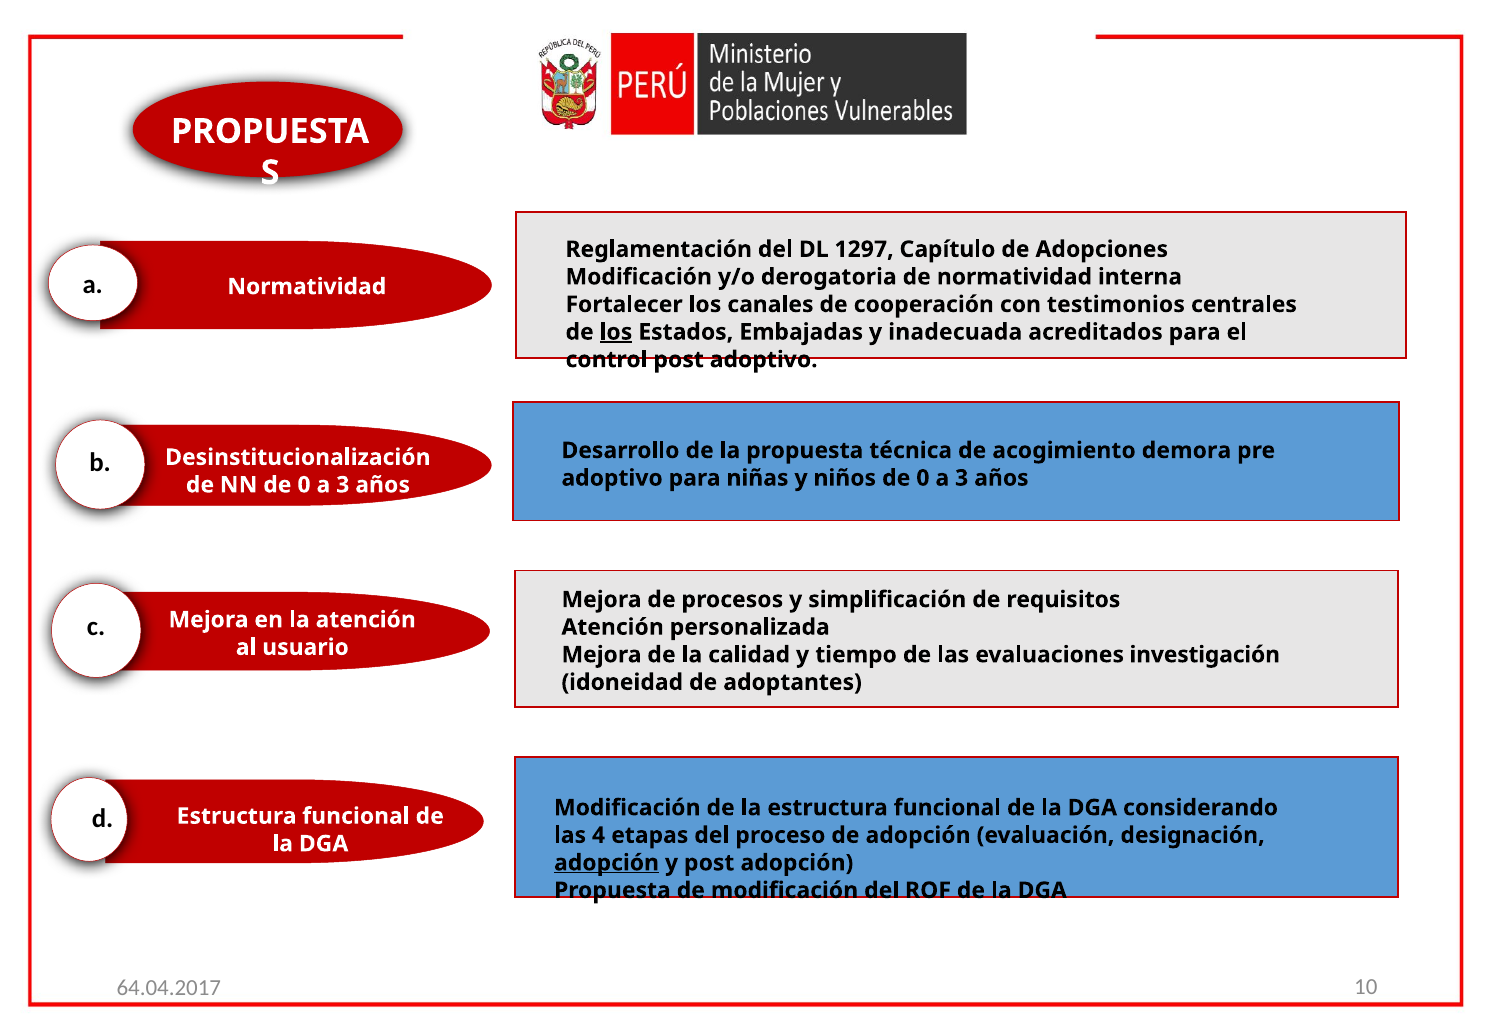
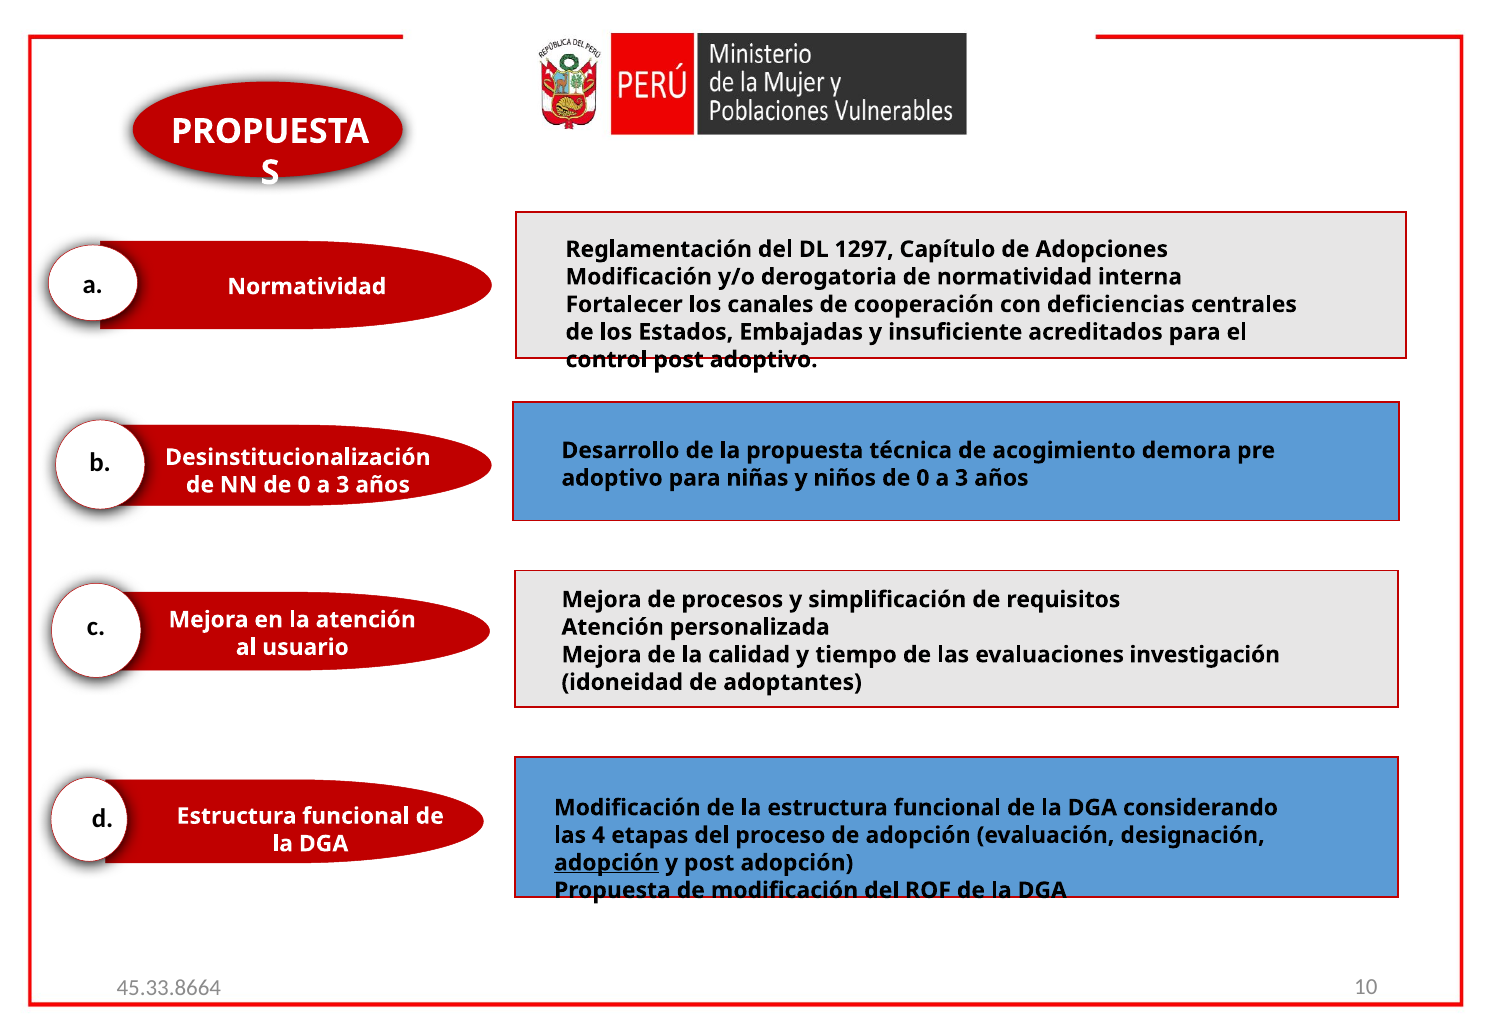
testimonios: testimonios -> deficiencias
los at (616, 332) underline: present -> none
inadecuada: inadecuada -> insuficiente
64.04.2017: 64.04.2017 -> 45.33.8664
